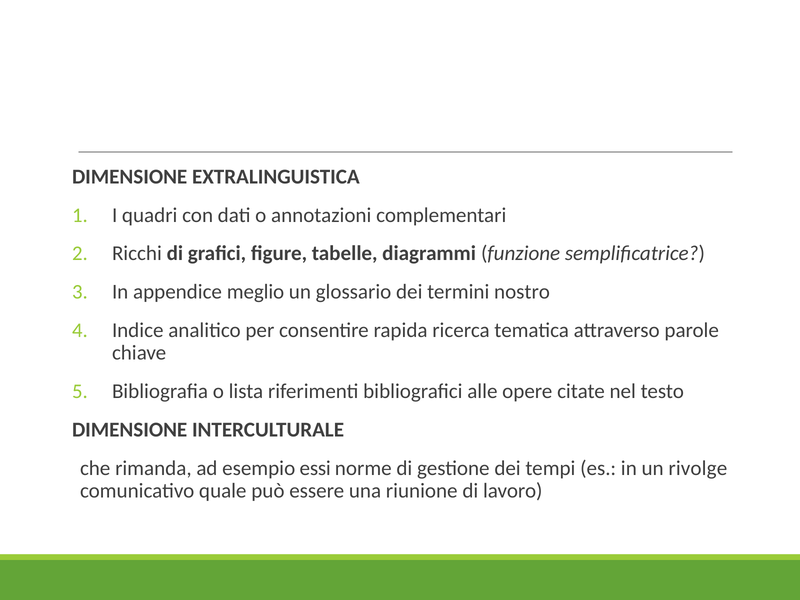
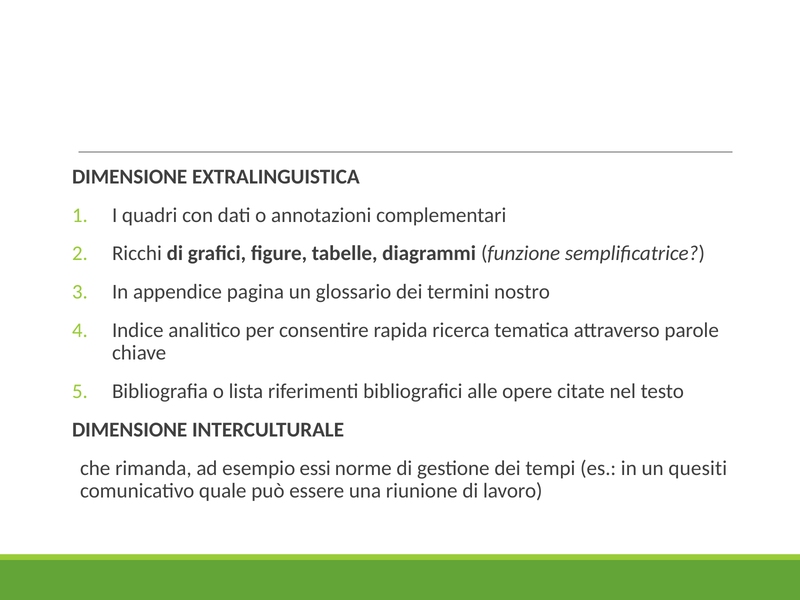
meglio: meglio -> pagina
rivolge: rivolge -> quesiti
